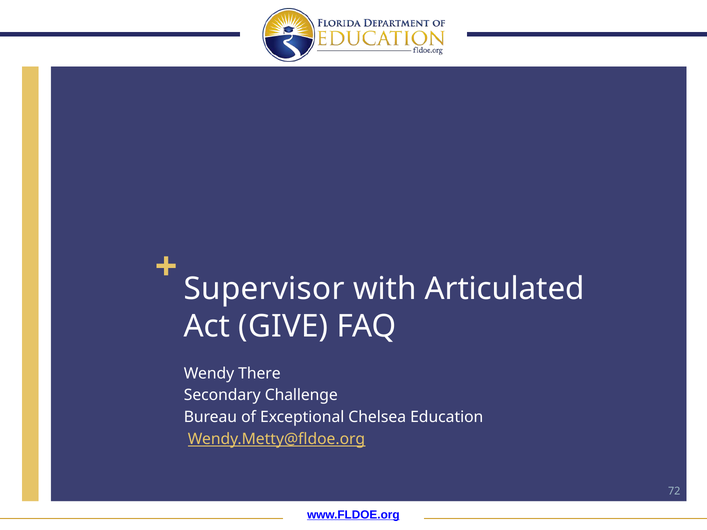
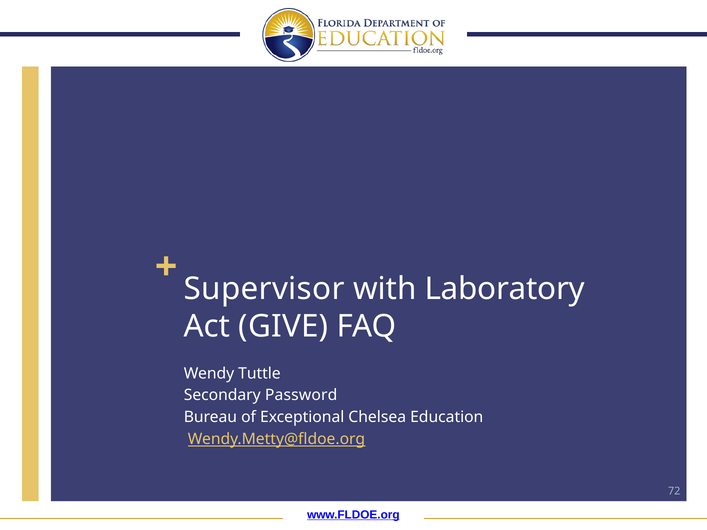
Articulated: Articulated -> Laboratory
There: There -> Tuttle
Challenge: Challenge -> Password
